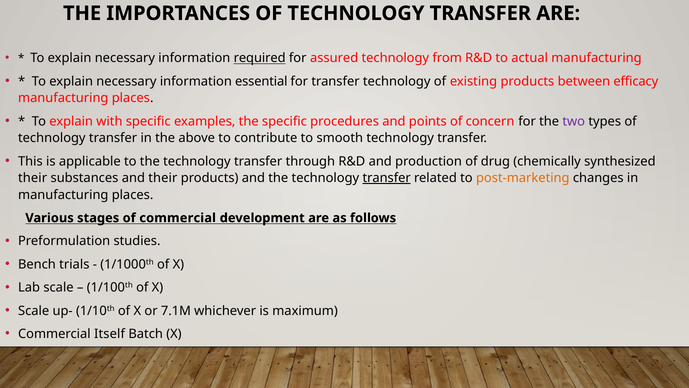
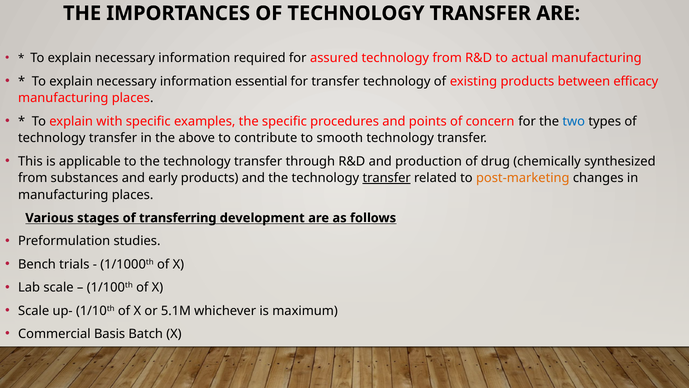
required underline: present -> none
two colour: purple -> blue
their at (33, 178): their -> from
and their: their -> early
of commercial: commercial -> transferring
7.1M: 7.1M -> 5.1M
Itself: Itself -> Basis
